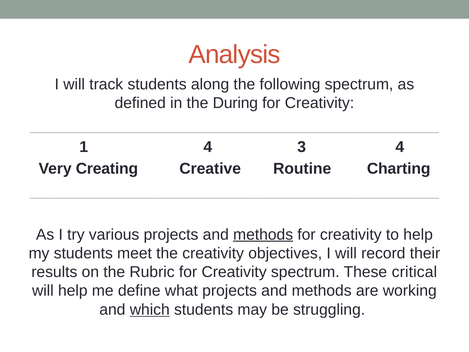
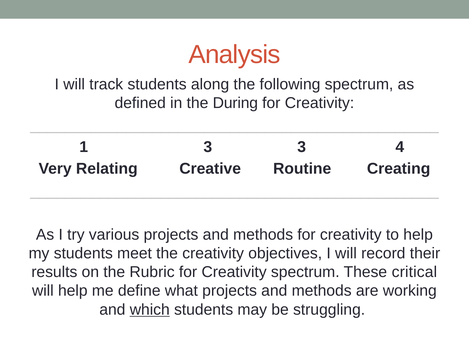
1 4: 4 -> 3
Creating: Creating -> Relating
Charting: Charting -> Creating
methods at (263, 234) underline: present -> none
